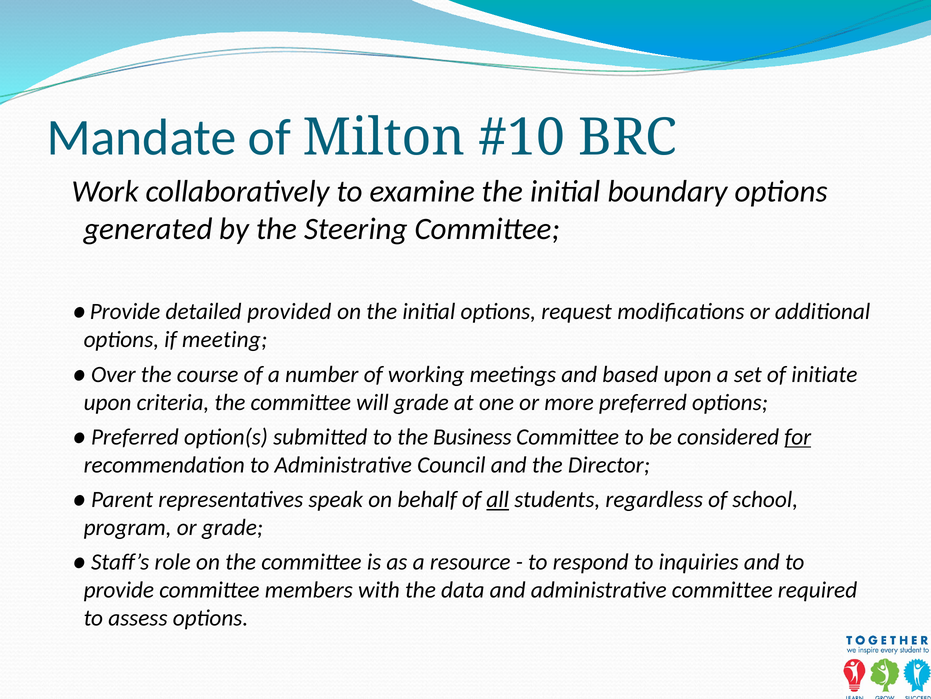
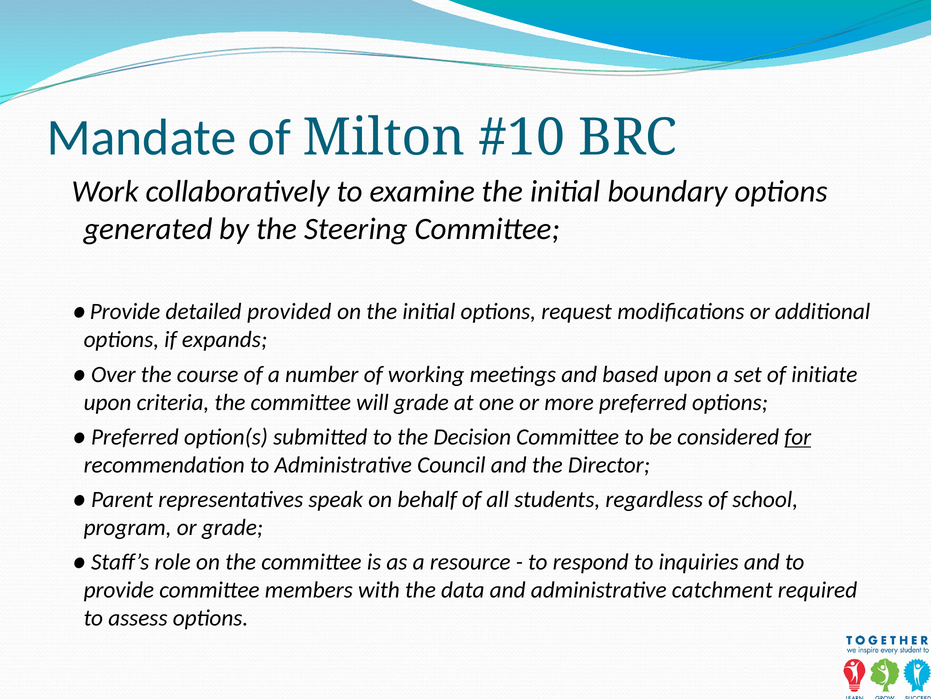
meeting: meeting -> expands
Business: Business -> Decision
all underline: present -> none
administrative committee: committee -> catchment
